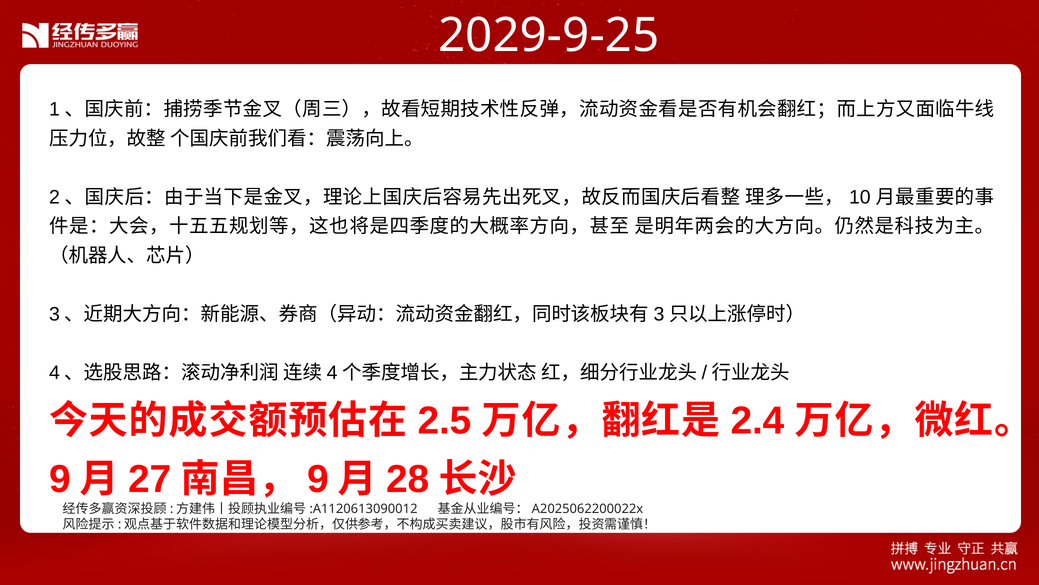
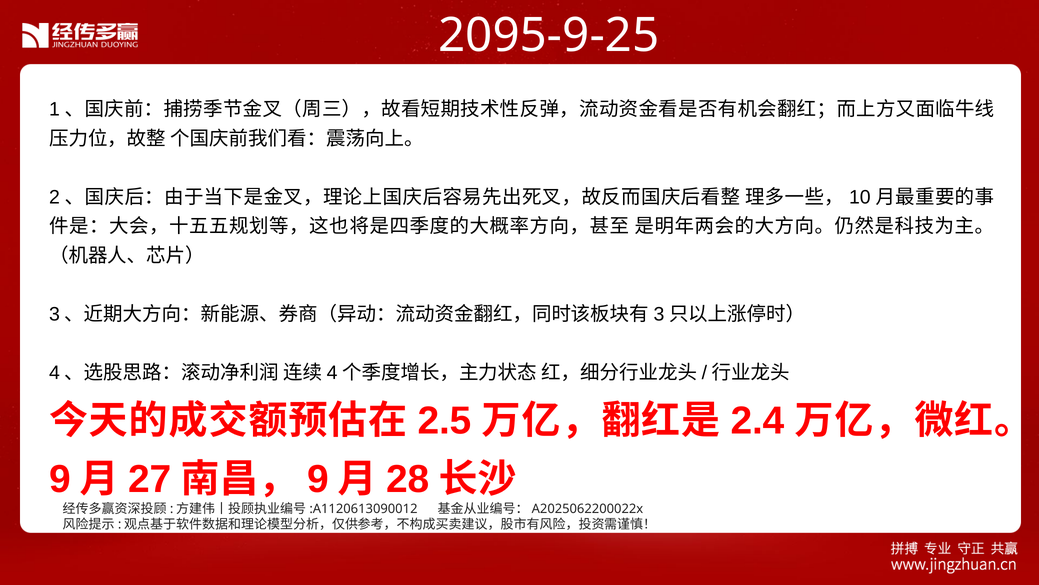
2029-9-25: 2029-9-25 -> 2095-9-25
